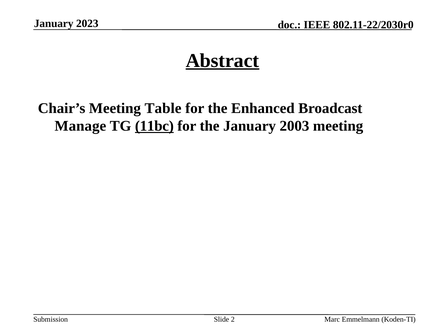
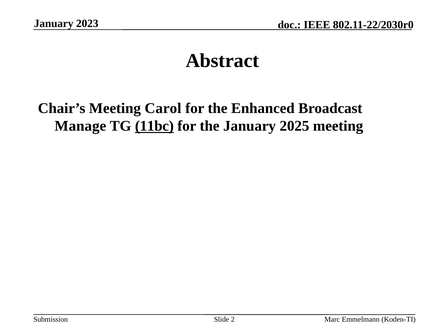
Abstract underline: present -> none
Table: Table -> Carol
2003: 2003 -> 2025
